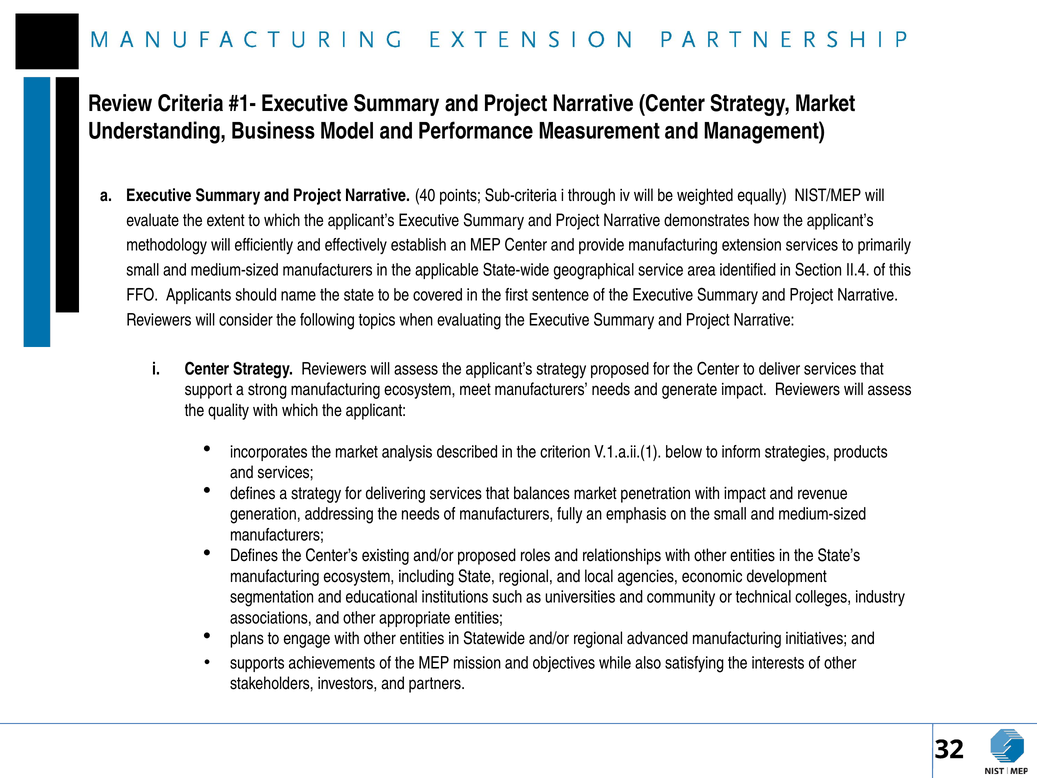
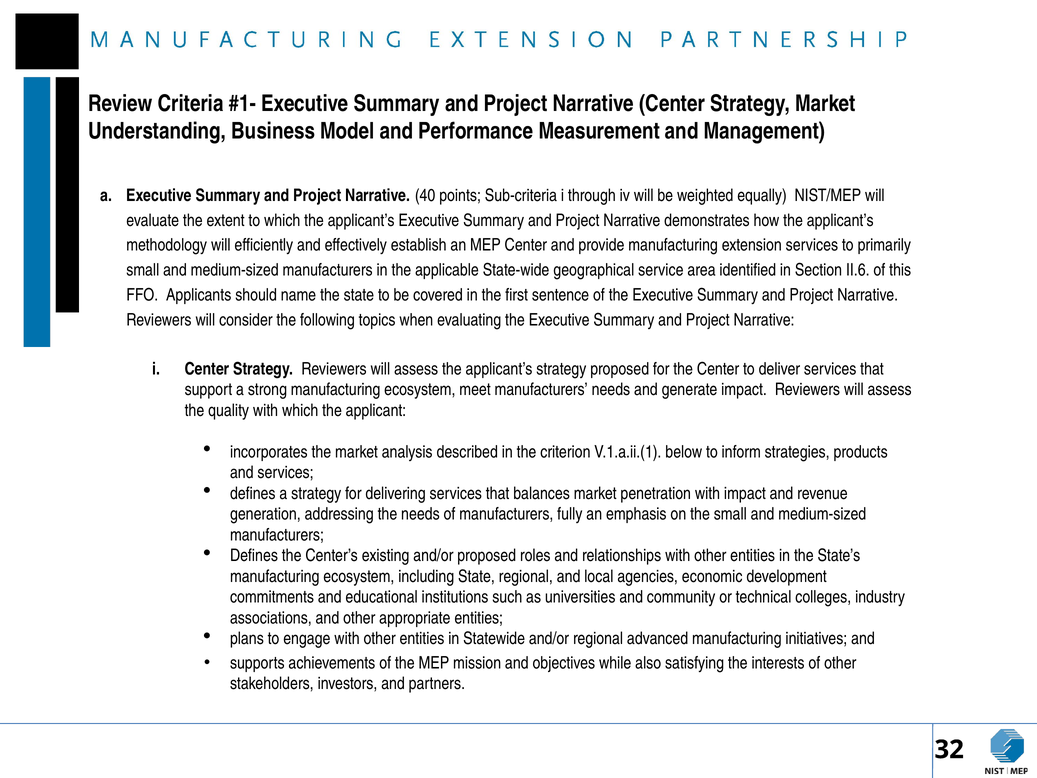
II.4: II.4 -> II.6
segmentation: segmentation -> commitments
